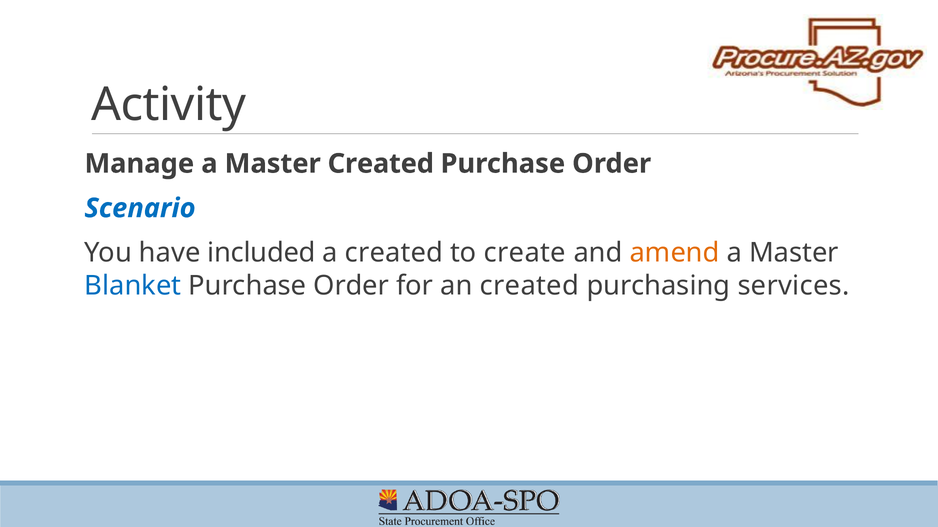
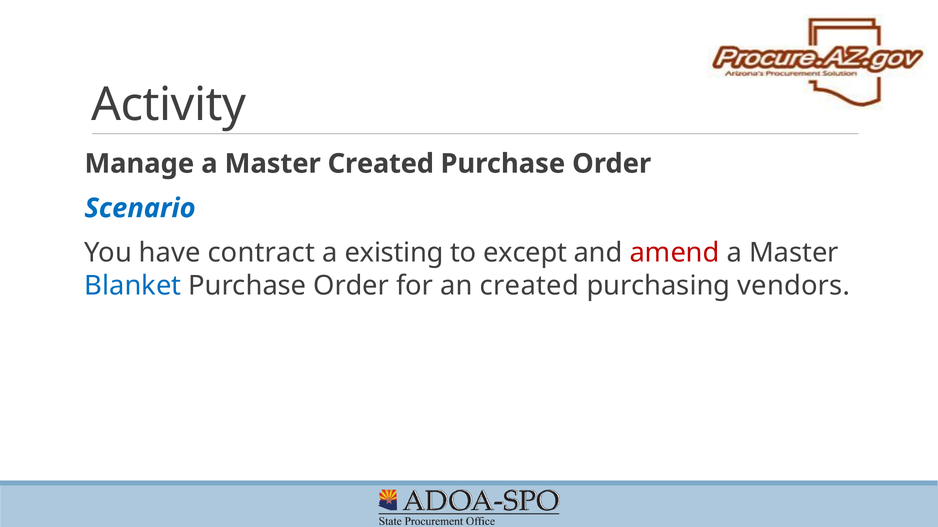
included: included -> contract
a created: created -> existing
create: create -> except
amend colour: orange -> red
services: services -> vendors
